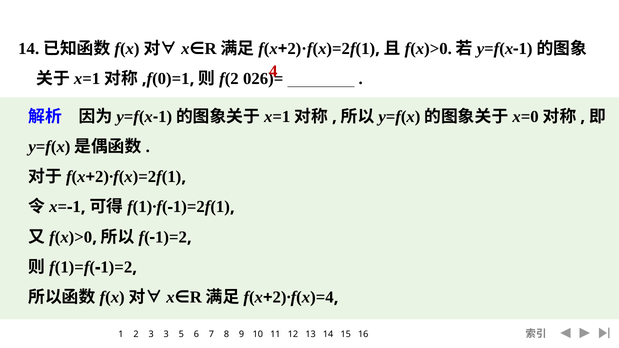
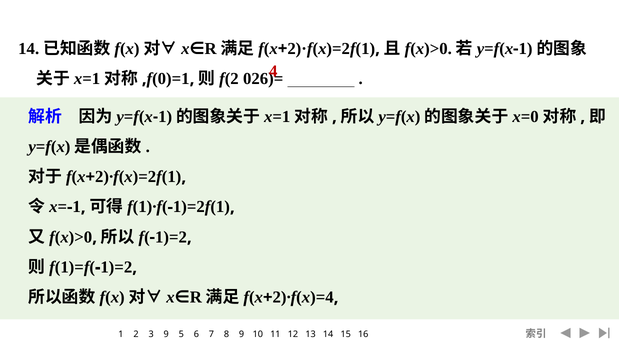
3 at (166, 335): 3 -> 9
